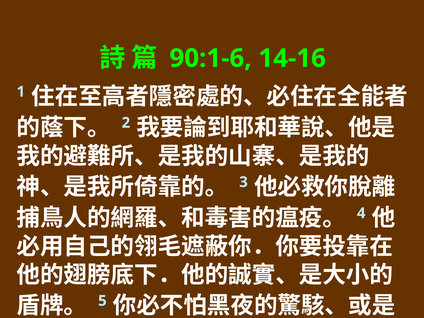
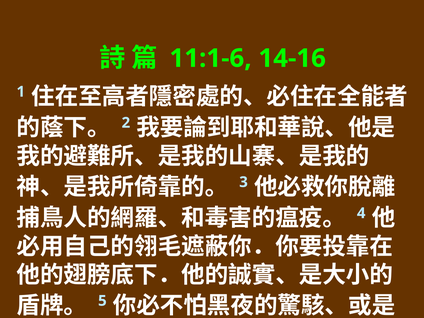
90:1-6: 90:1-6 -> 11:1-6
